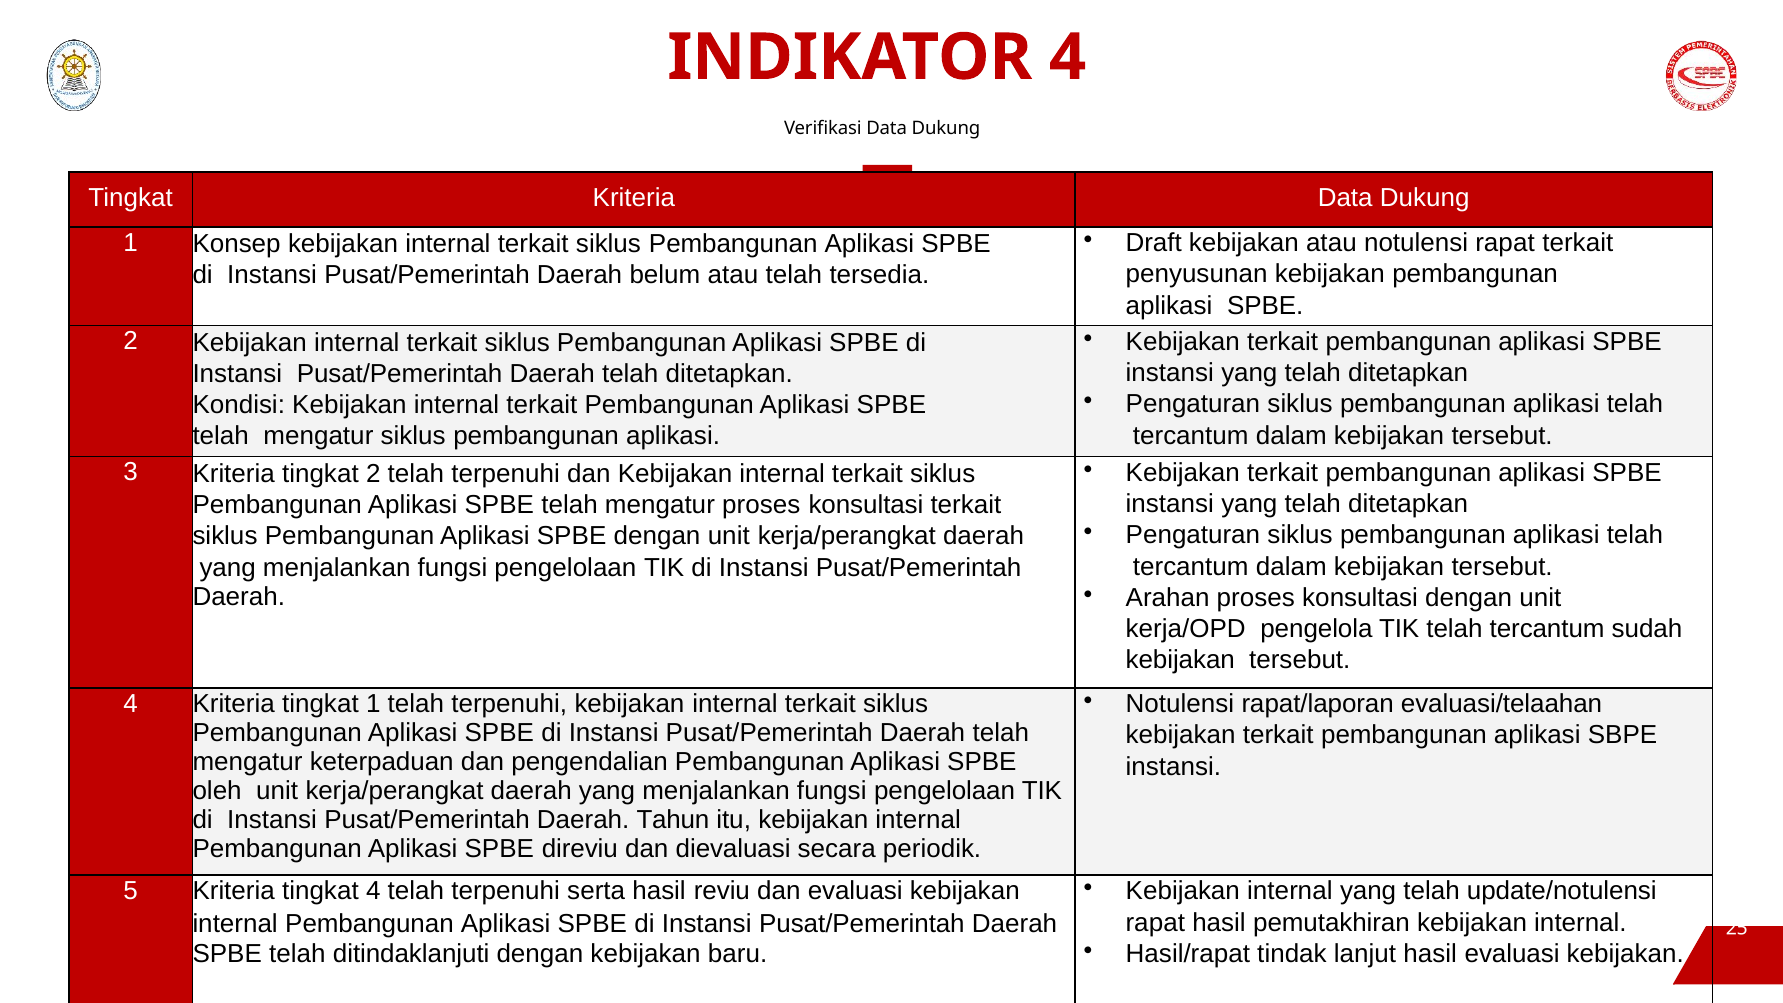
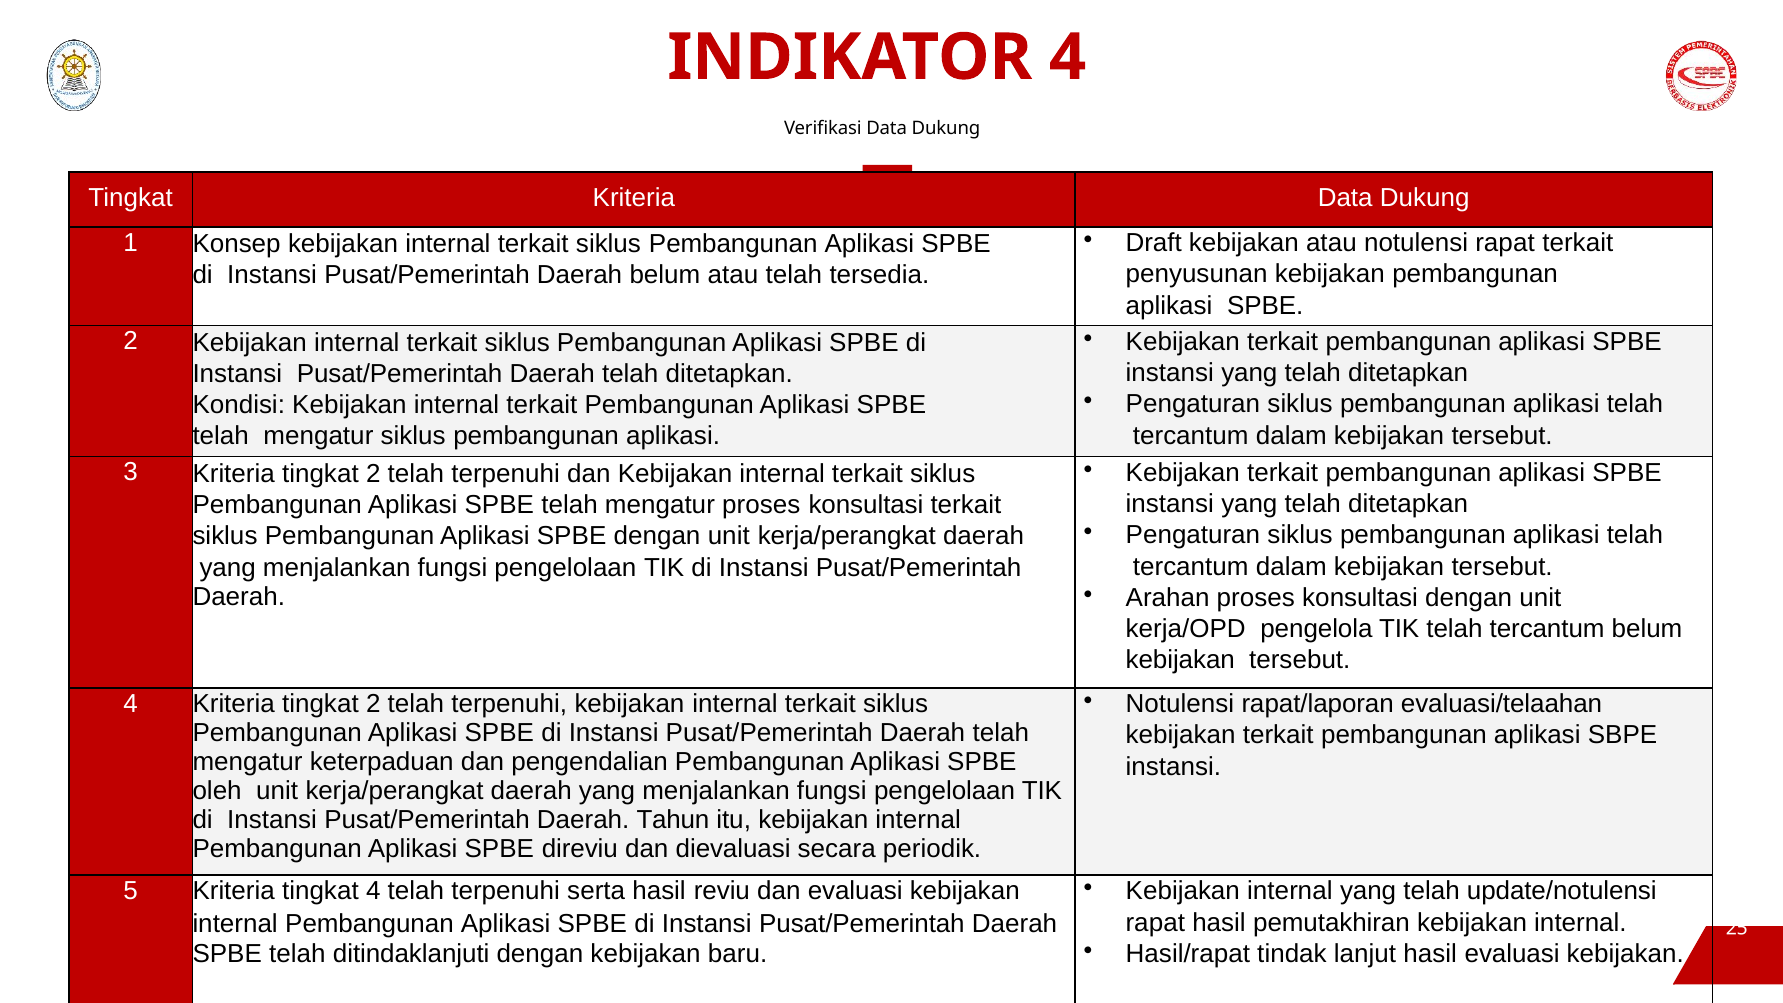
tercantum sudah: sudah -> belum
4 Kriteria tingkat 1: 1 -> 2
